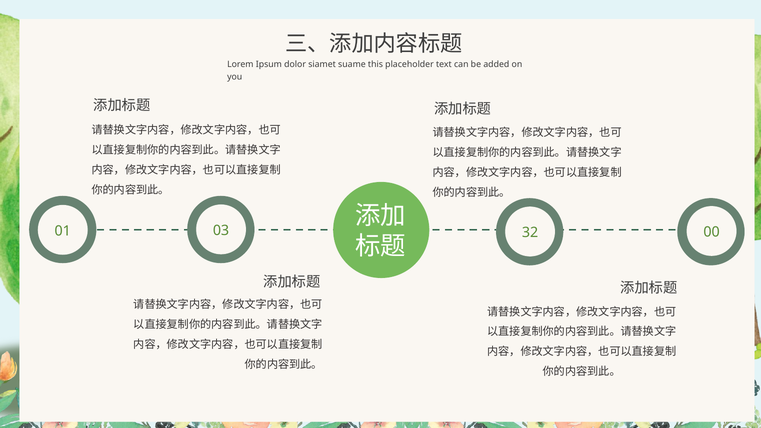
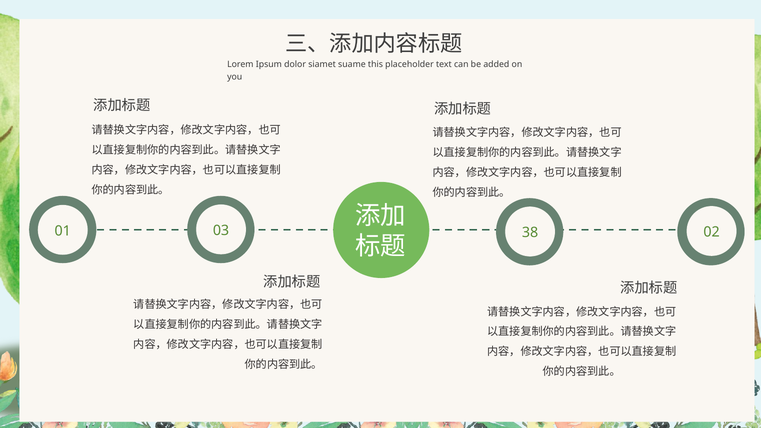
00: 00 -> 02
32: 32 -> 38
